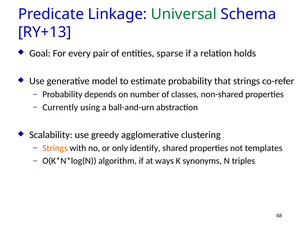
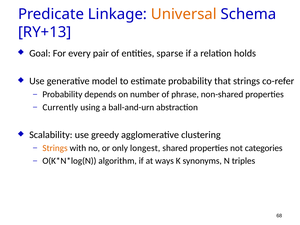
Universal colour: green -> orange
classes: classes -> phrase
identify: identify -> longest
templates: templates -> categories
